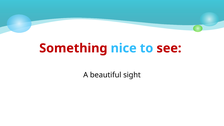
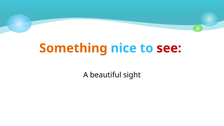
Something colour: red -> orange
